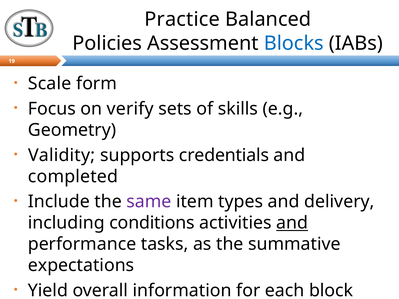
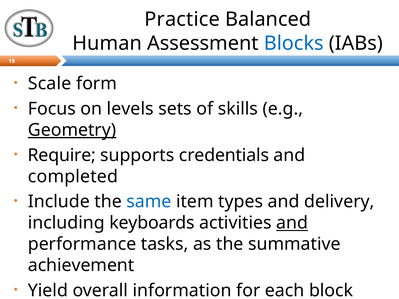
Policies: Policies -> Human
verify: verify -> levels
Geometry underline: none -> present
Validity: Validity -> Require
same colour: purple -> blue
conditions: conditions -> keyboards
expectations: expectations -> achievement
